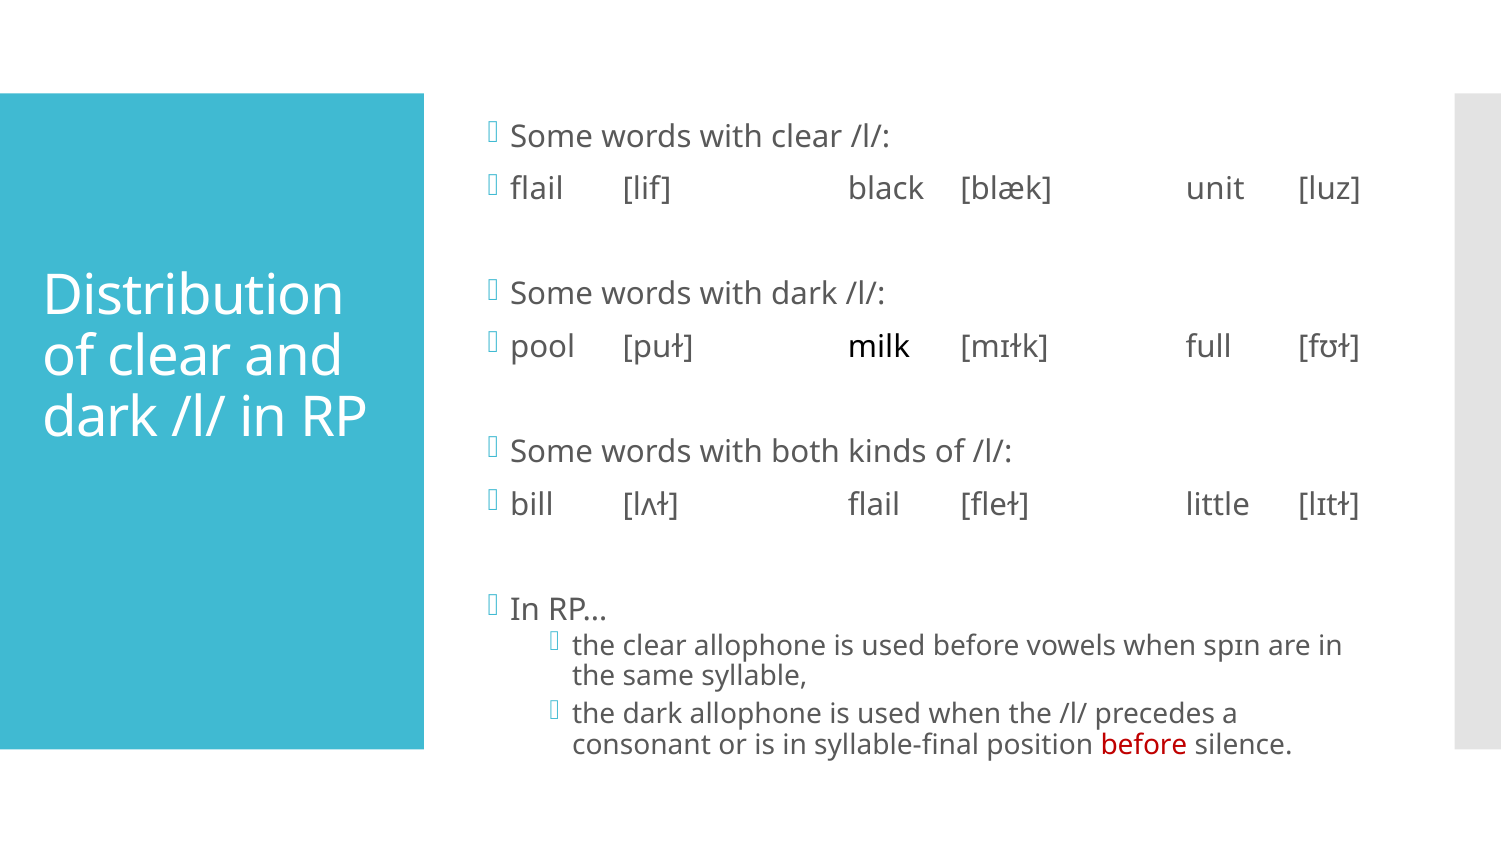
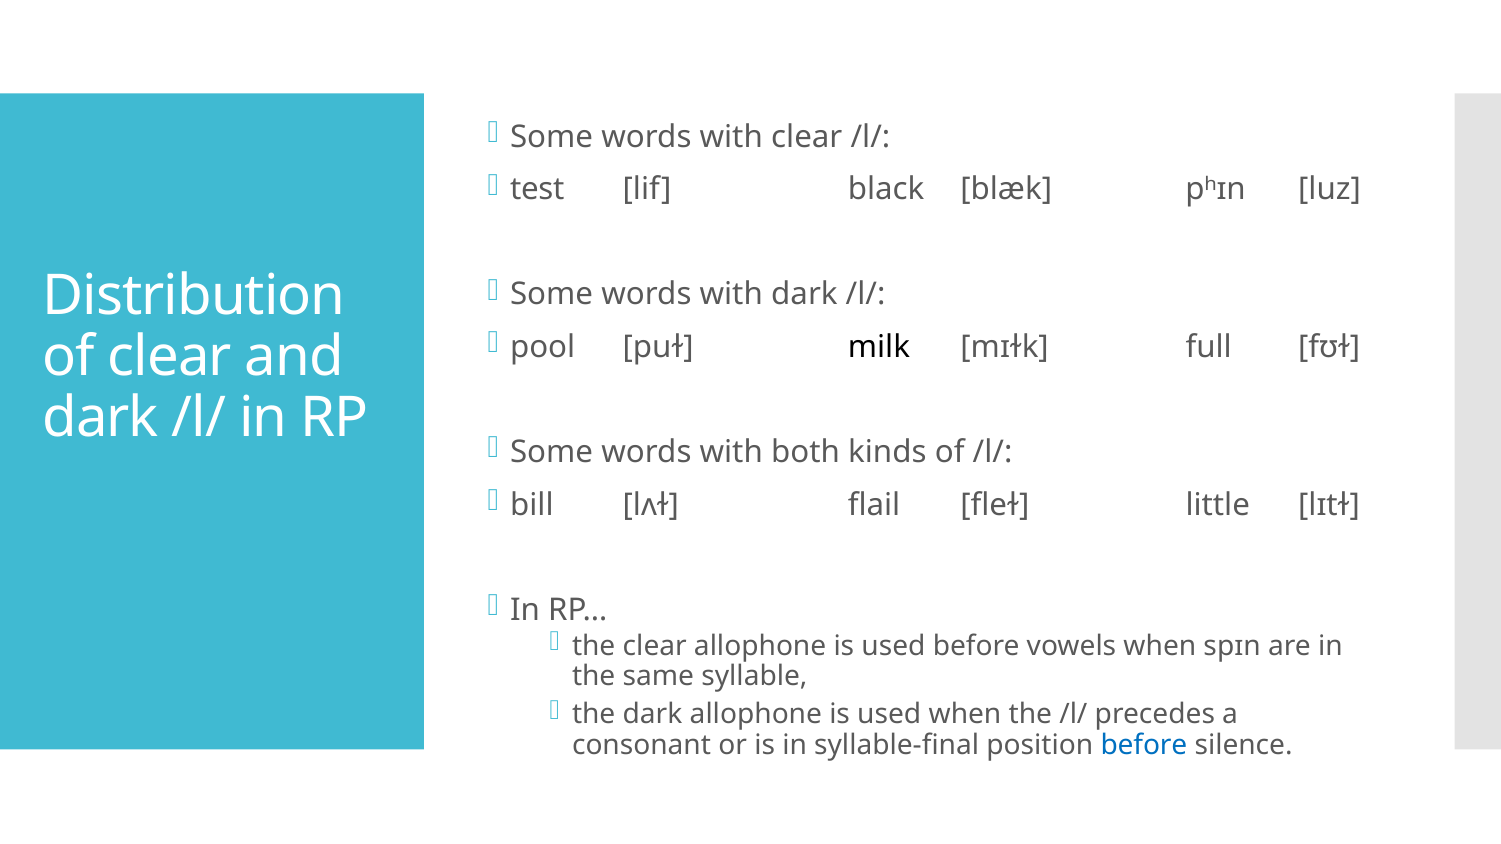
flail at (537, 190): flail -> test
unit: unit -> pʰɪn
before at (1144, 745) colour: red -> blue
